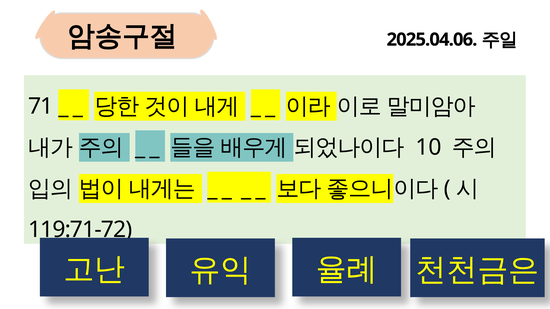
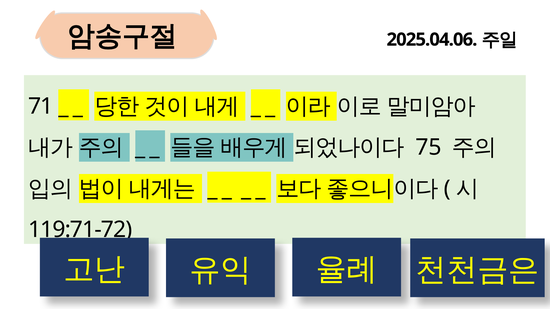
10: 10 -> 75
